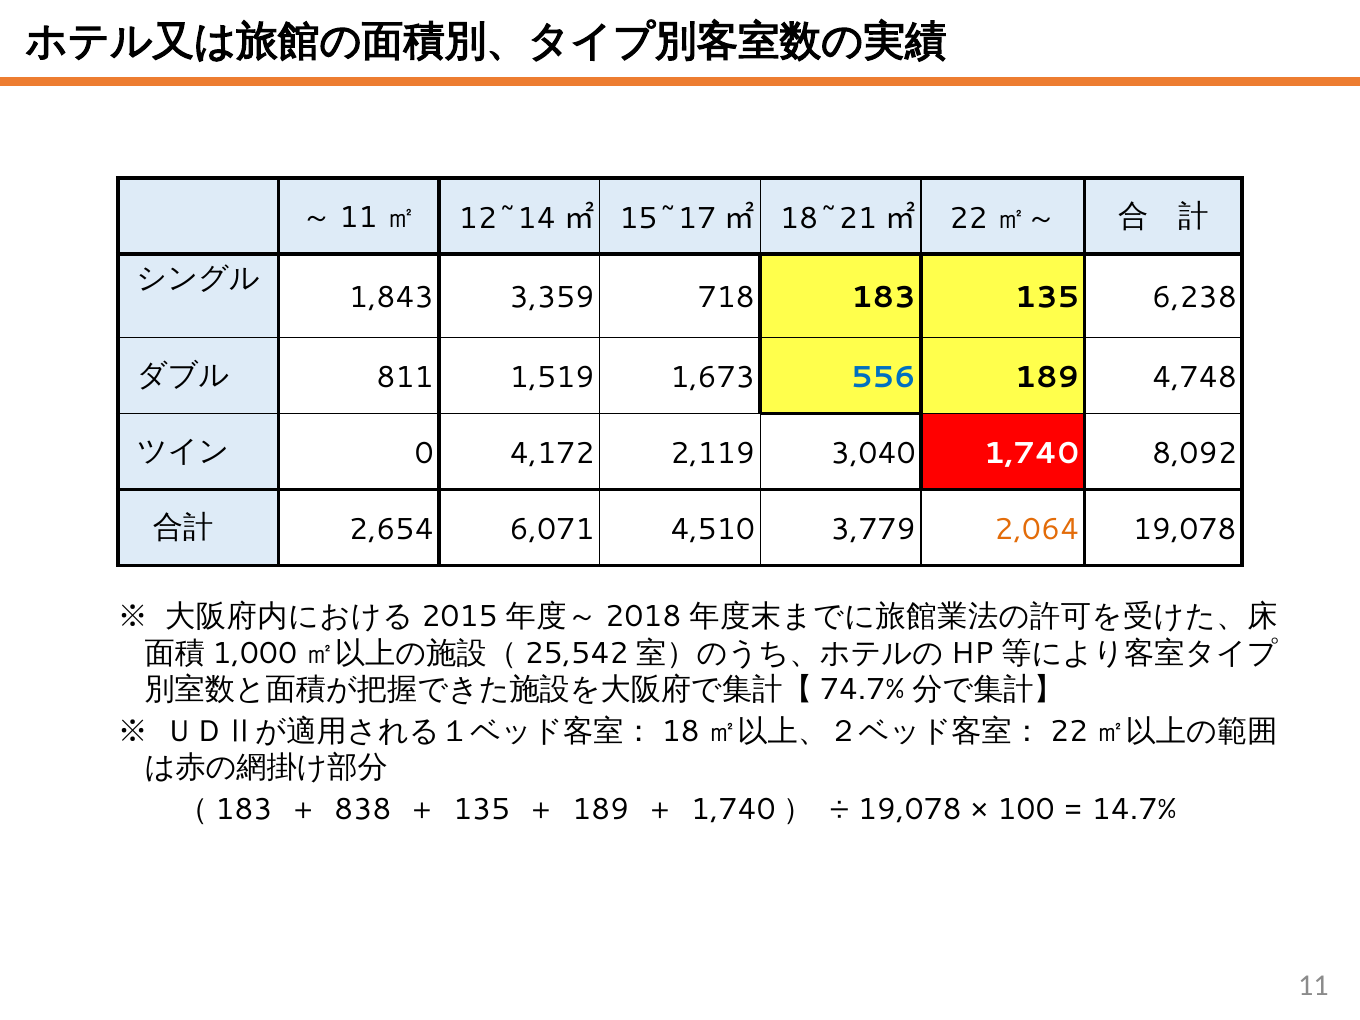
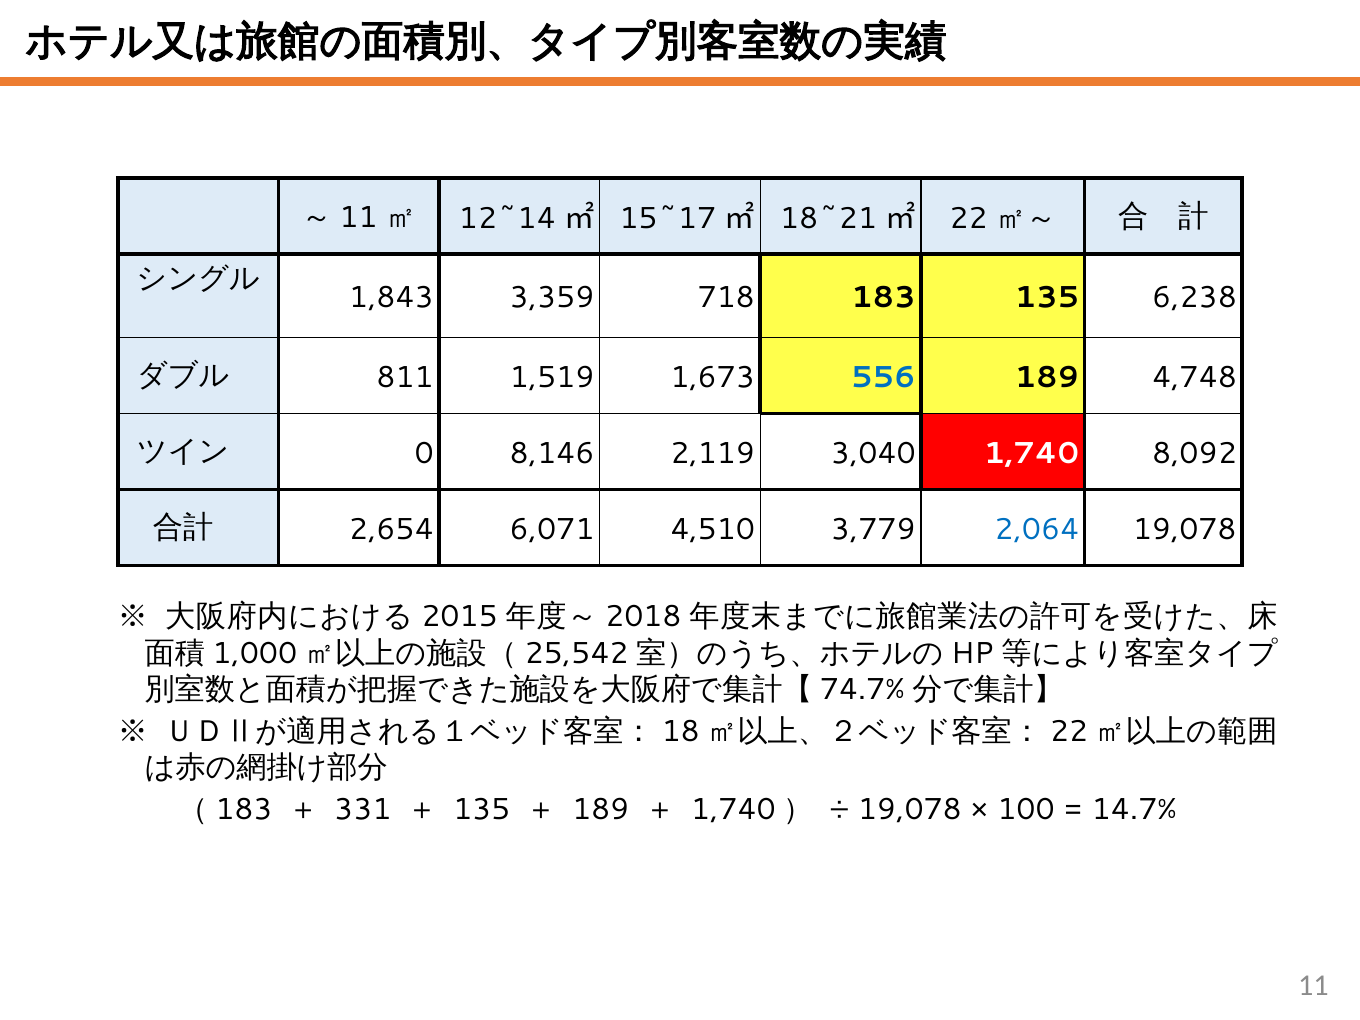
4,172: 4,172 -> 8,146
2,064 colour: orange -> blue
838: 838 -> 331
